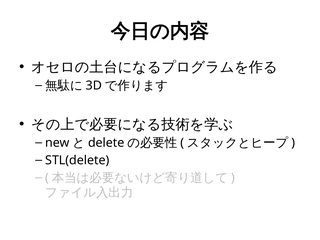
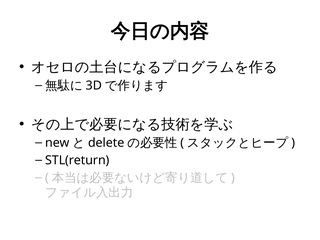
STL(delete: STL(delete -> STL(return
